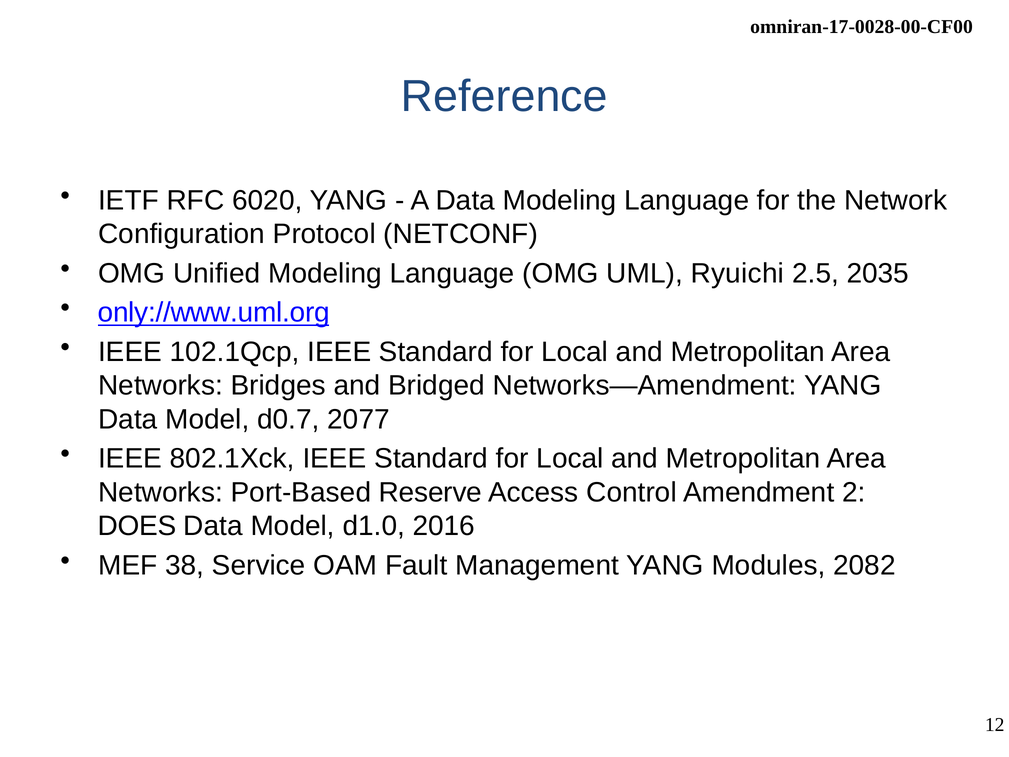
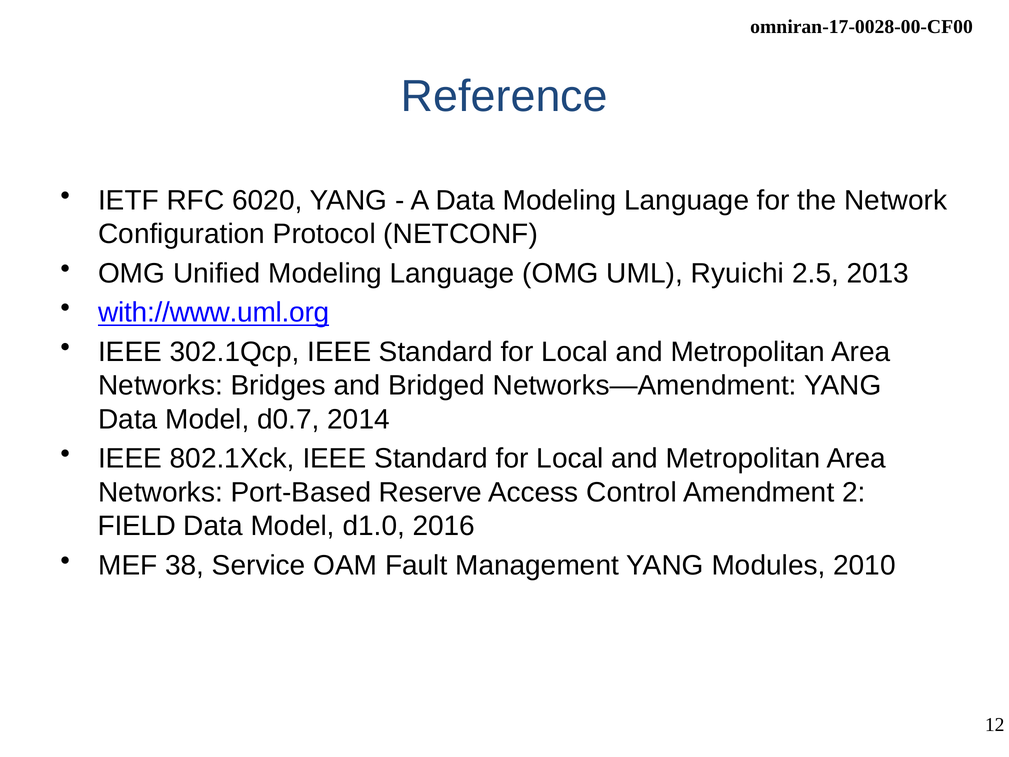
2035: 2035 -> 2013
only://www.uml.org: only://www.uml.org -> with://www.uml.org
102.1Qcp: 102.1Qcp -> 302.1Qcp
2077: 2077 -> 2014
DOES: DOES -> FIELD
2082: 2082 -> 2010
